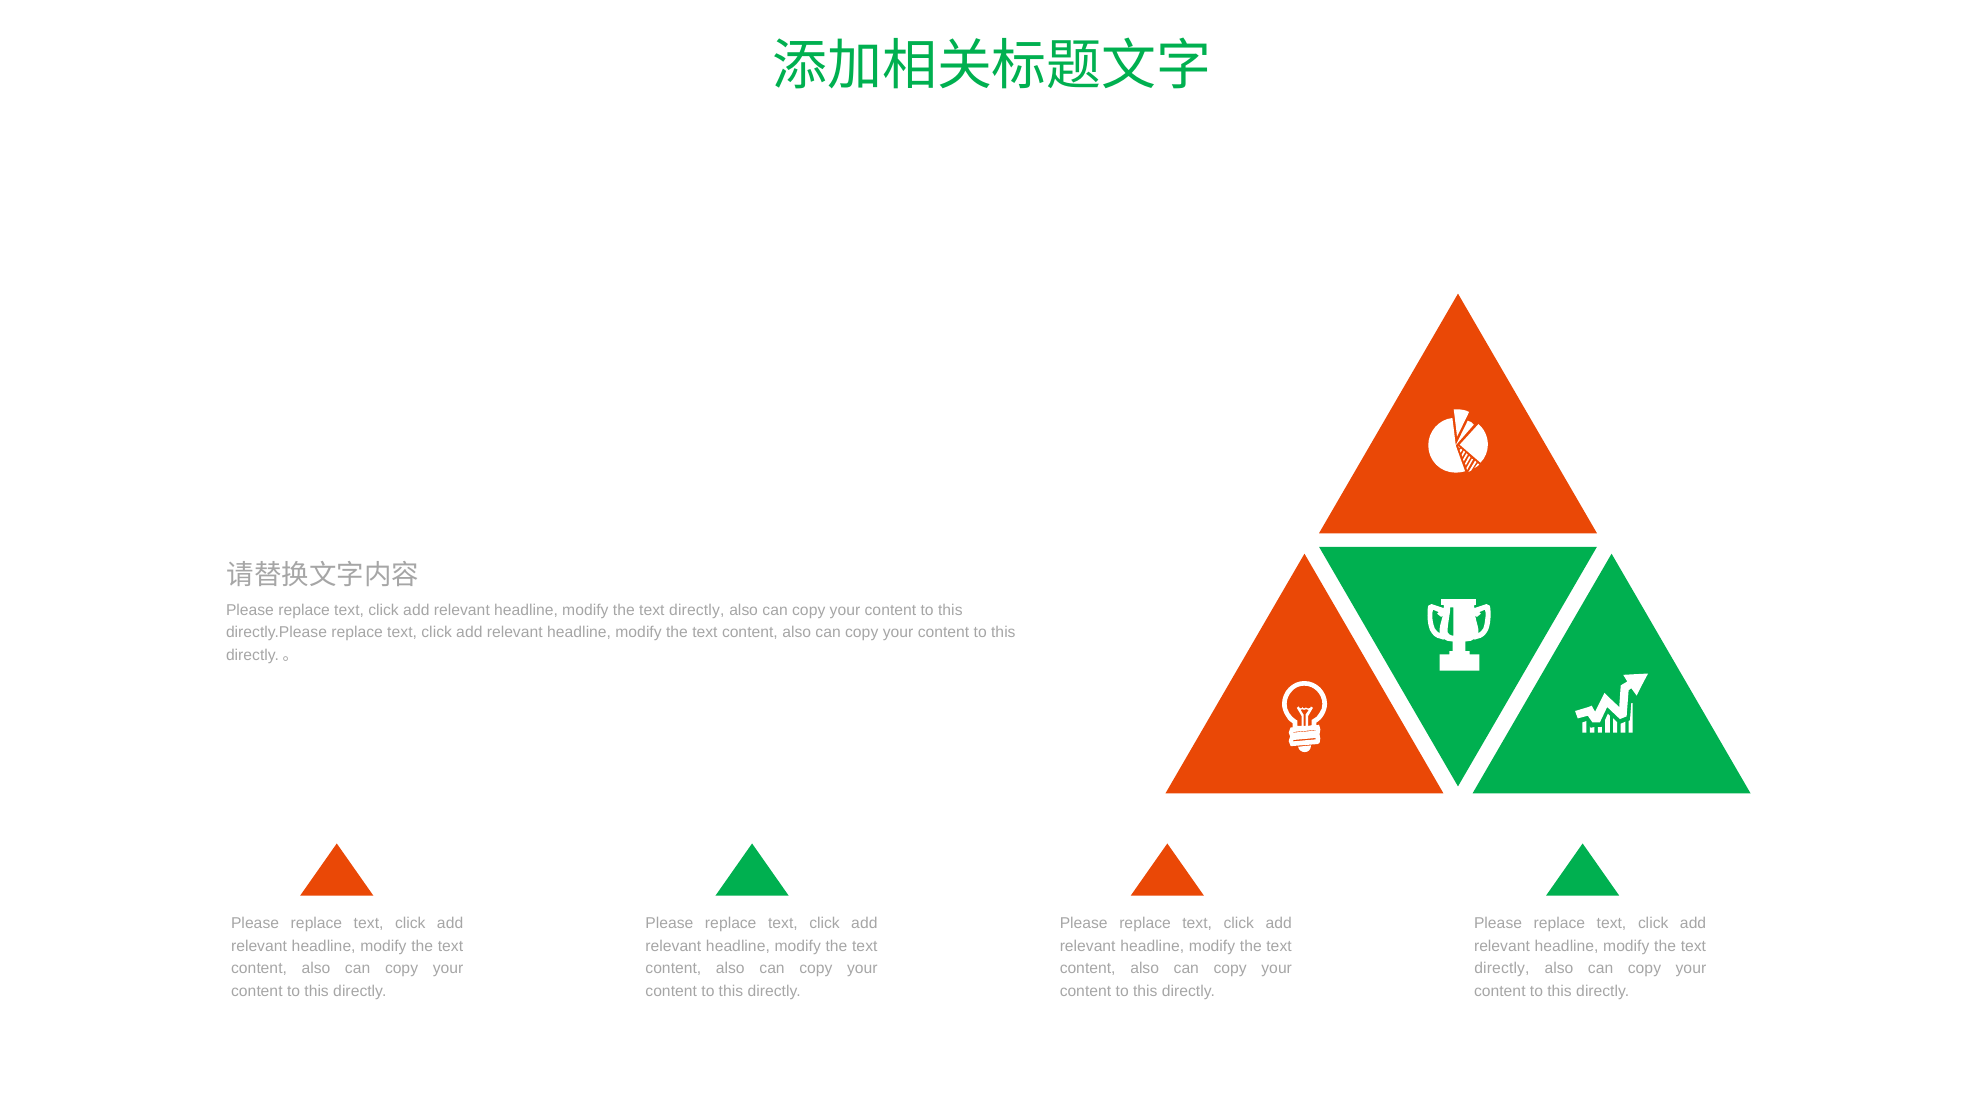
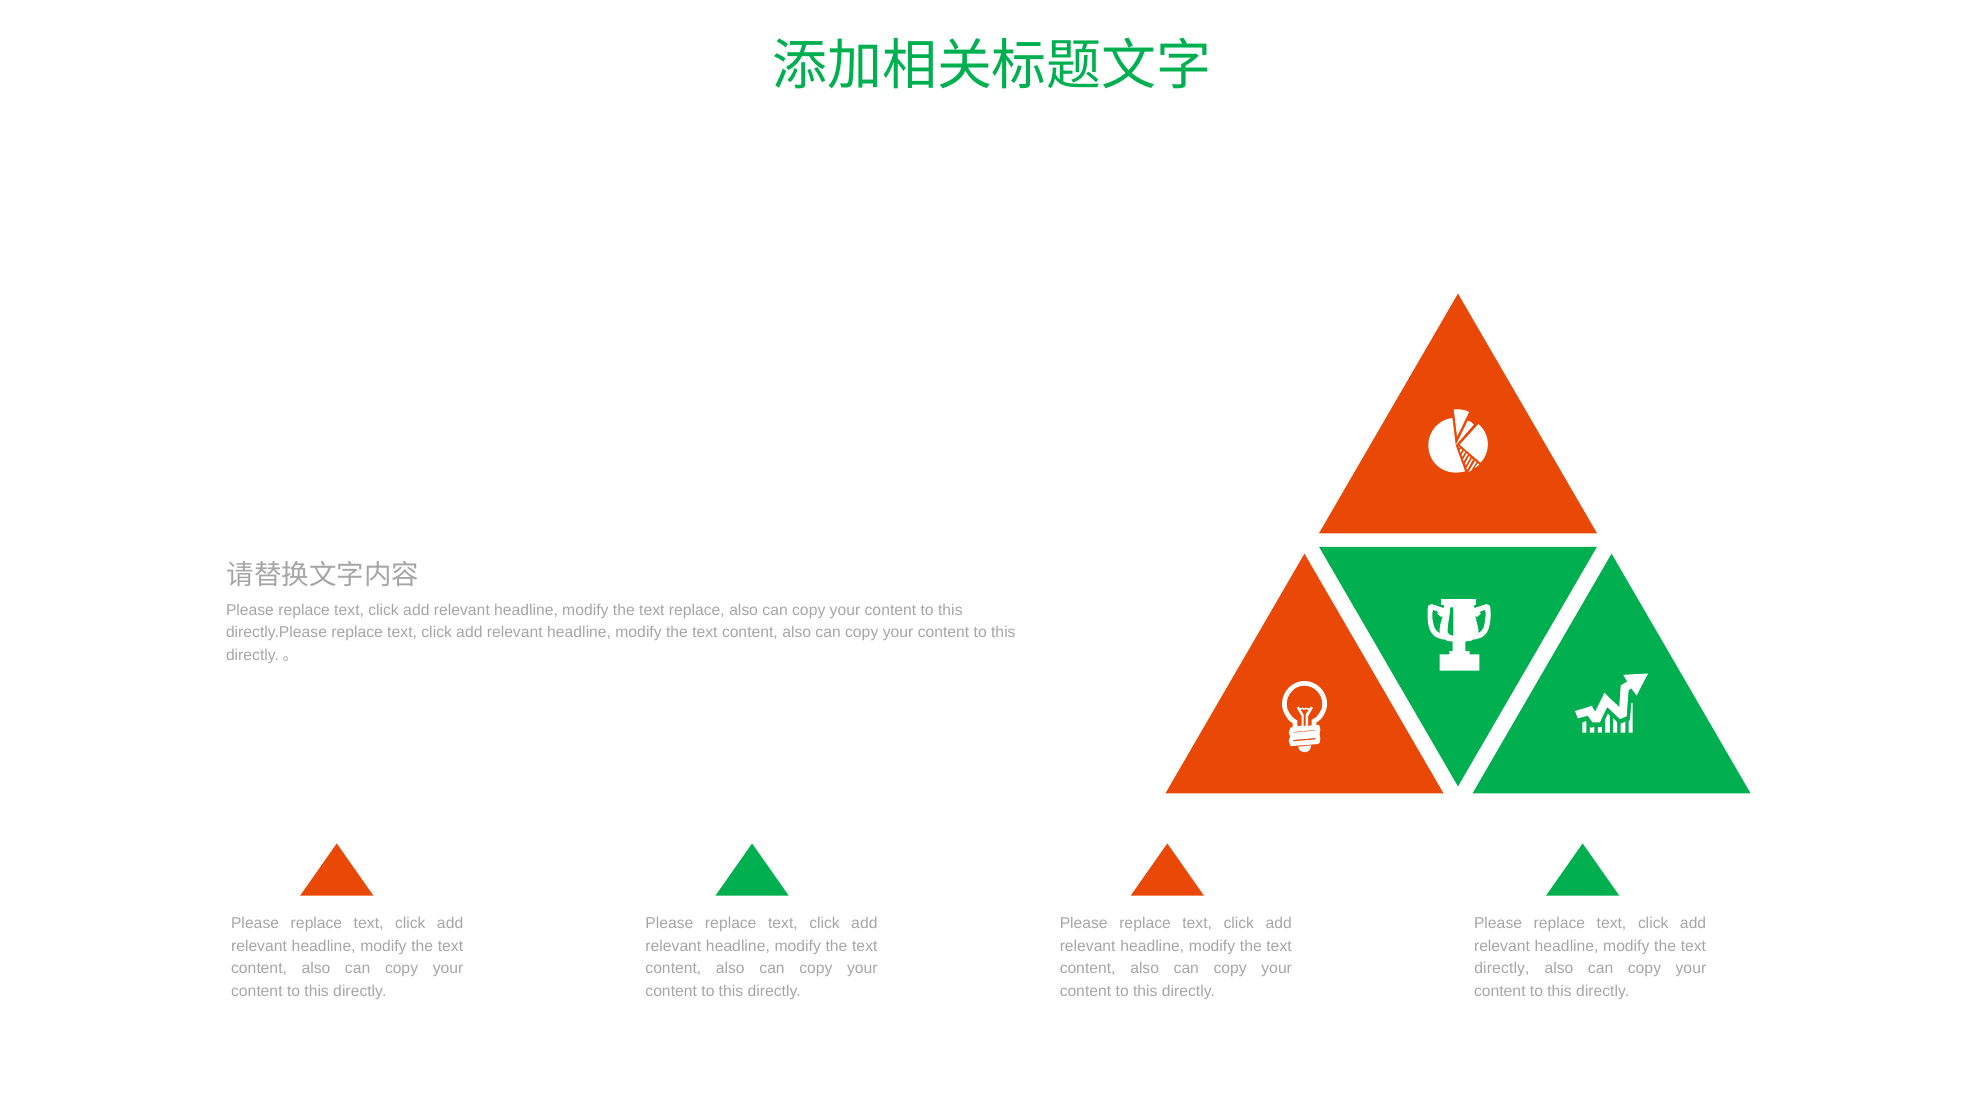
directly at (697, 610): directly -> replace
